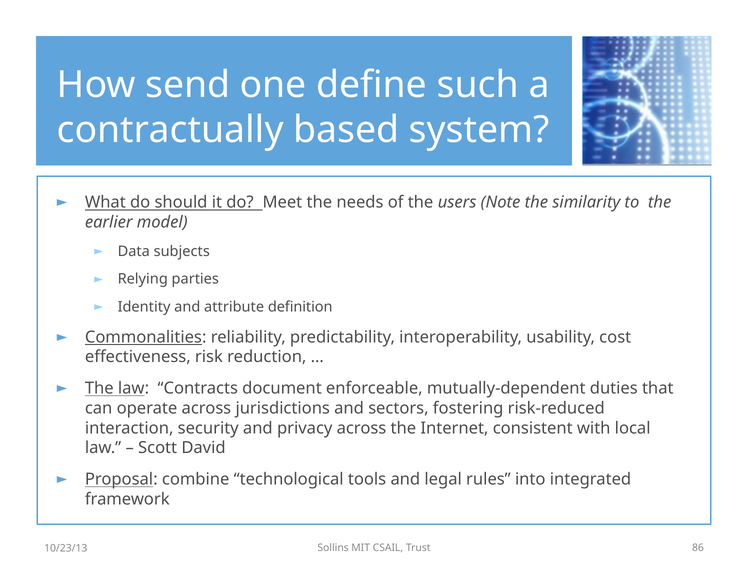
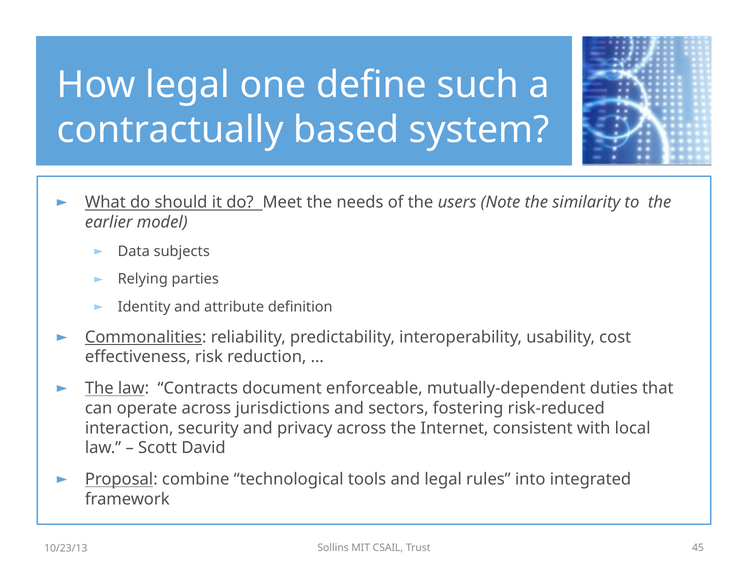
How send: send -> legal
86: 86 -> 45
